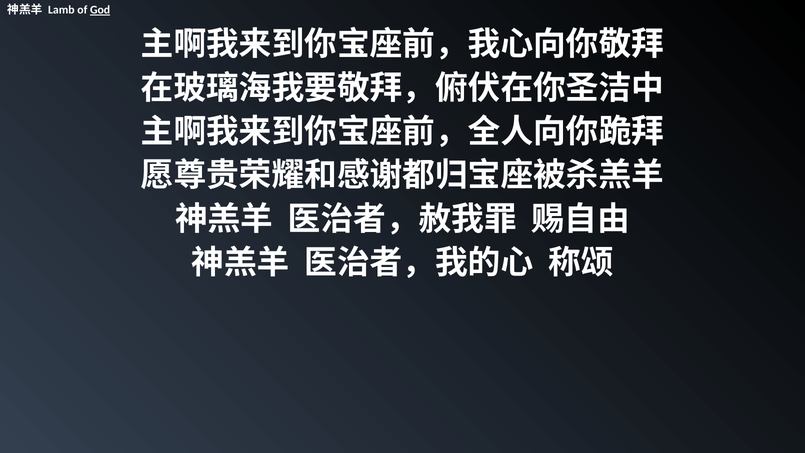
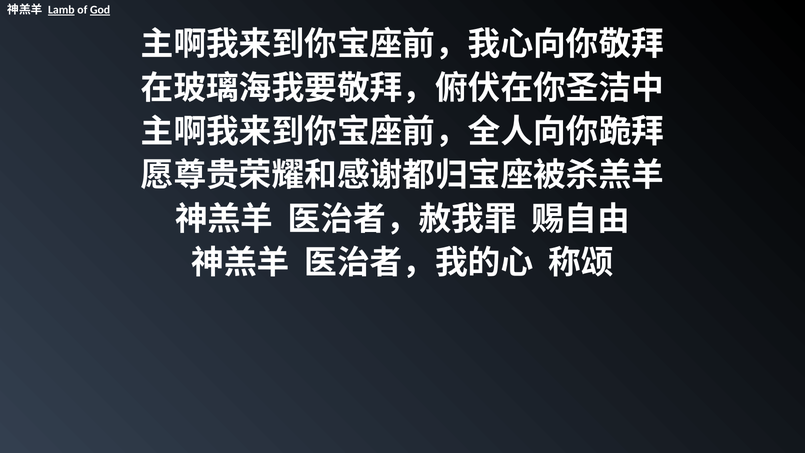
Lamb underline: none -> present
